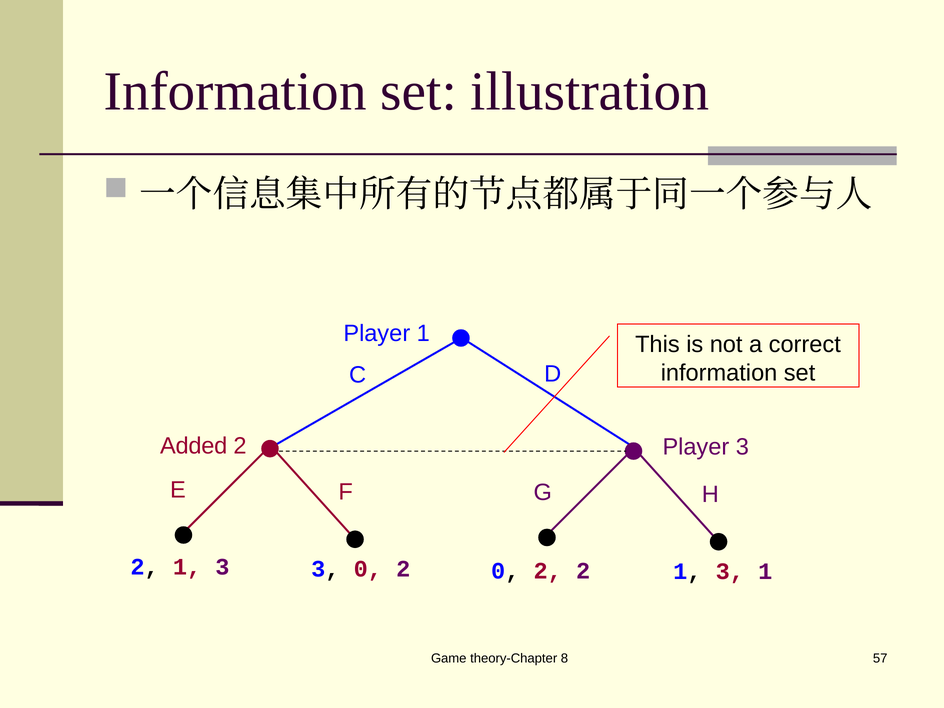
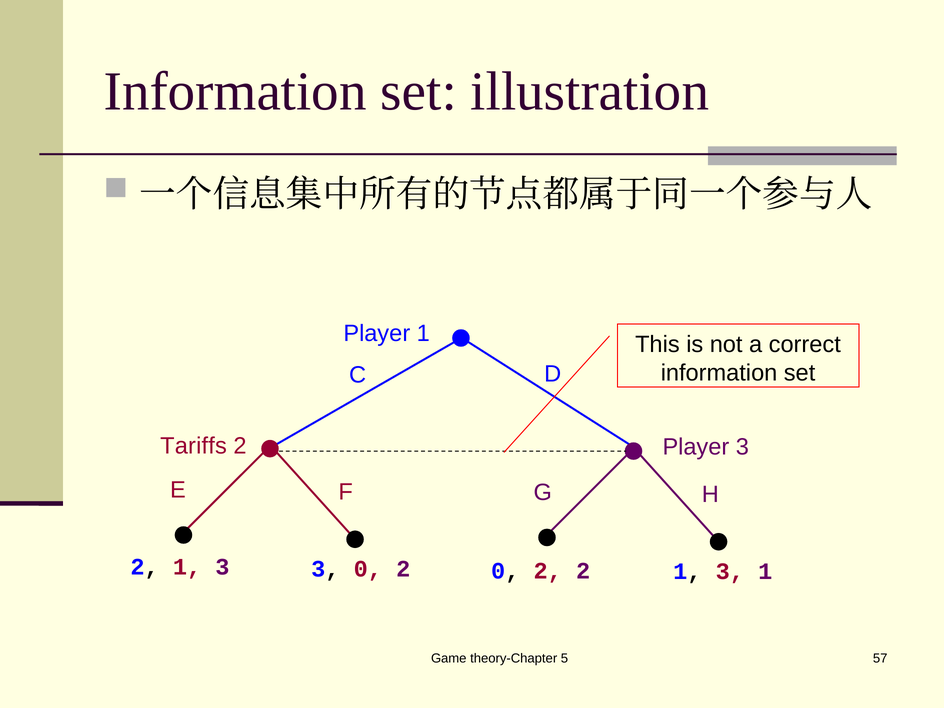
Added: Added -> Tariffs
8: 8 -> 5
